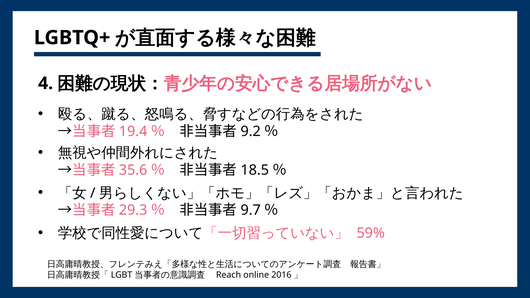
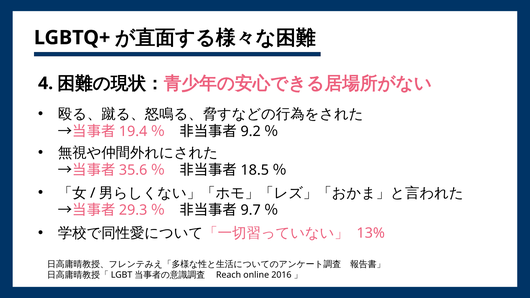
59%: 59% -> 13%
